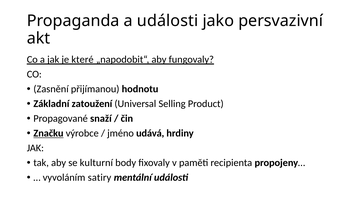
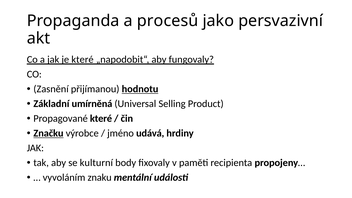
a události: události -> procesů
hodnotu underline: none -> present
zatoužení: zatoužení -> umírněná
Propagované snaží: snaží -> které
satiry: satiry -> znaku
